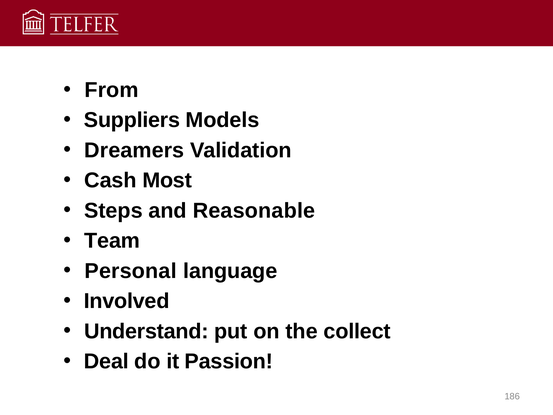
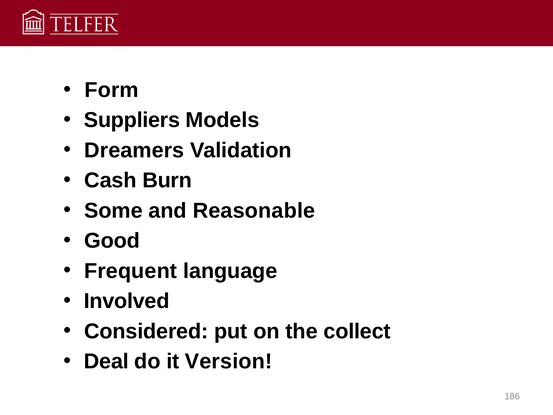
From: From -> Form
Most: Most -> Burn
Steps: Steps -> Some
Team: Team -> Good
Personal: Personal -> Frequent
Understand: Understand -> Considered
Passion: Passion -> Version
